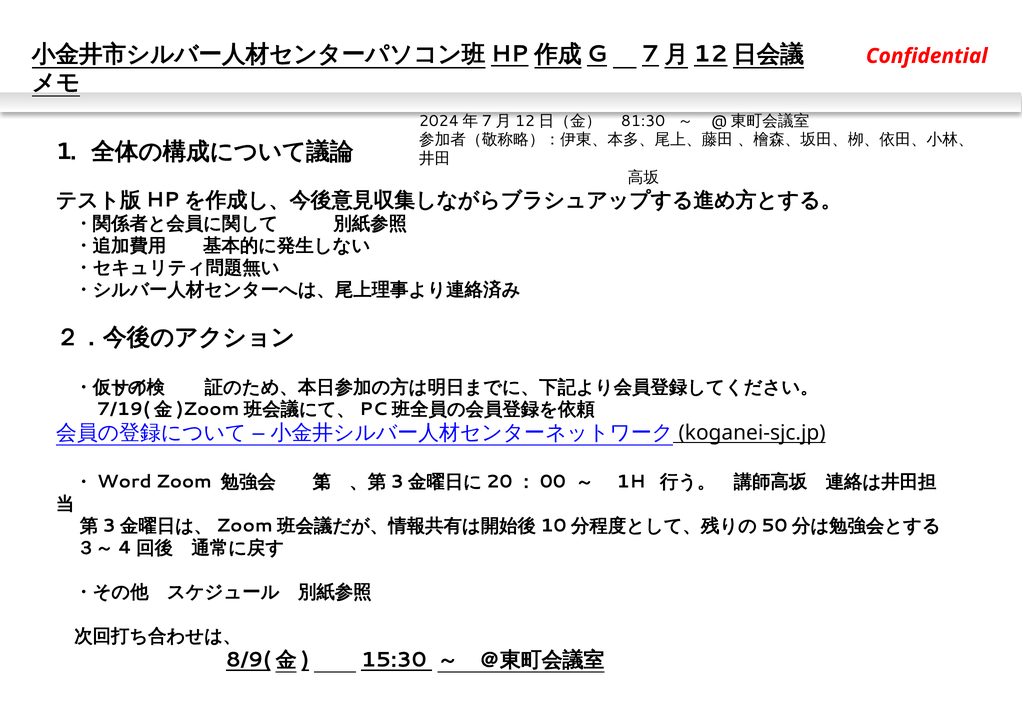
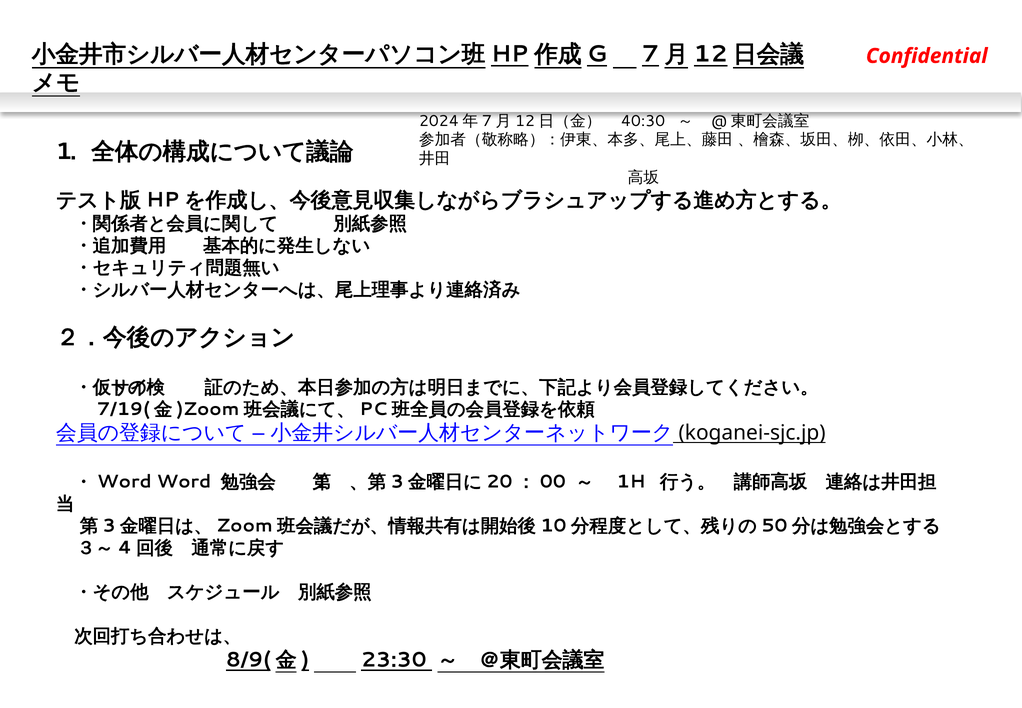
81:30: 81:30 -> 40:30
Zoom: Zoom -> Word
15:30: 15:30 -> 23:30
